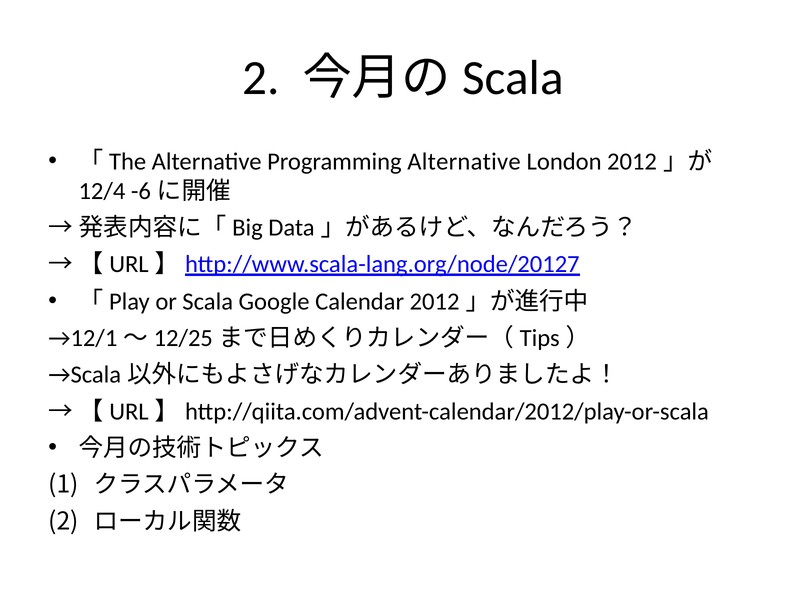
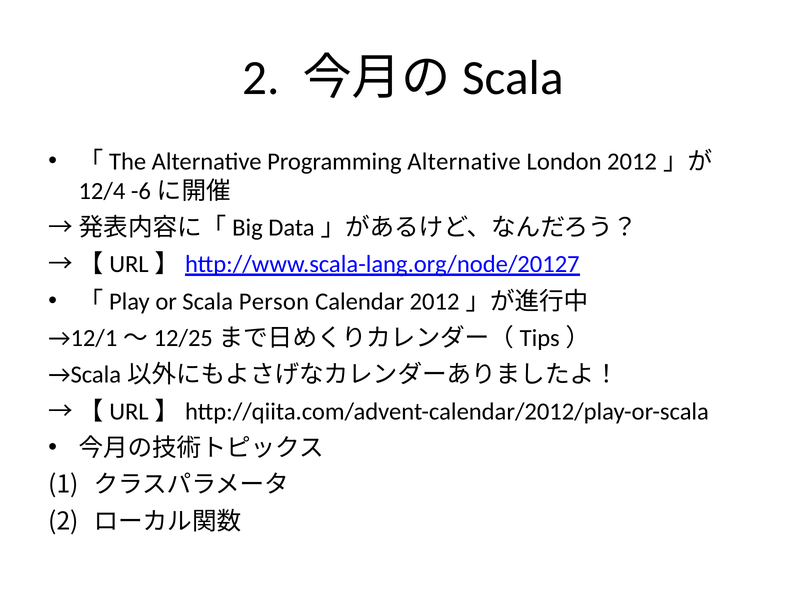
Google: Google -> Person
